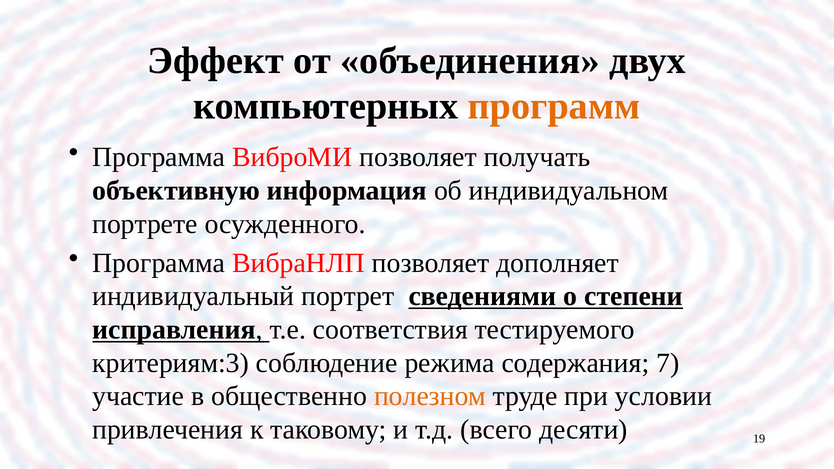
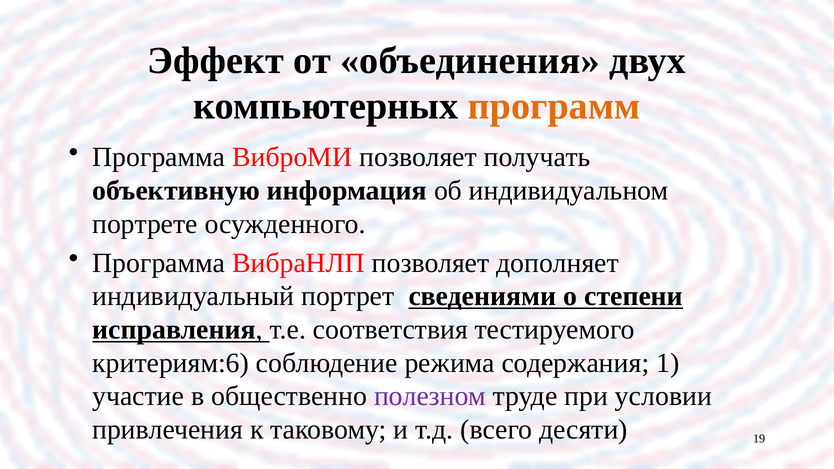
критериям:3: критериям:3 -> критериям:6
7: 7 -> 1
полезном colour: orange -> purple
